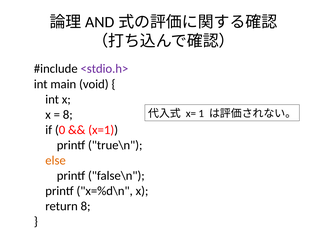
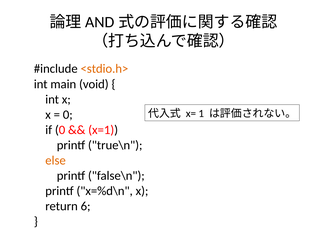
<stdio.h> colour: purple -> orange
8 at (68, 115): 8 -> 0
return 8: 8 -> 6
